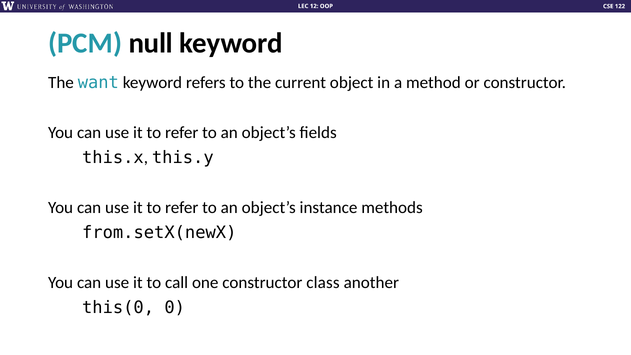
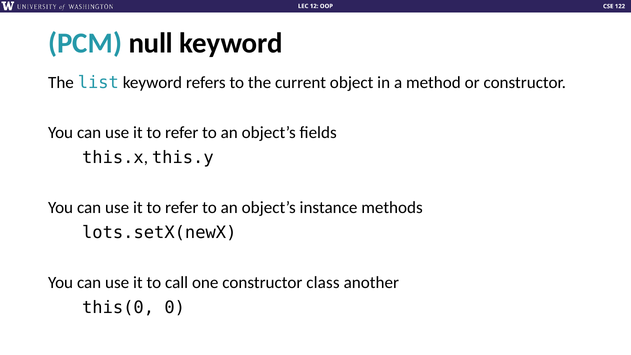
want: want -> list
from.setX(newX: from.setX(newX -> lots.setX(newX
